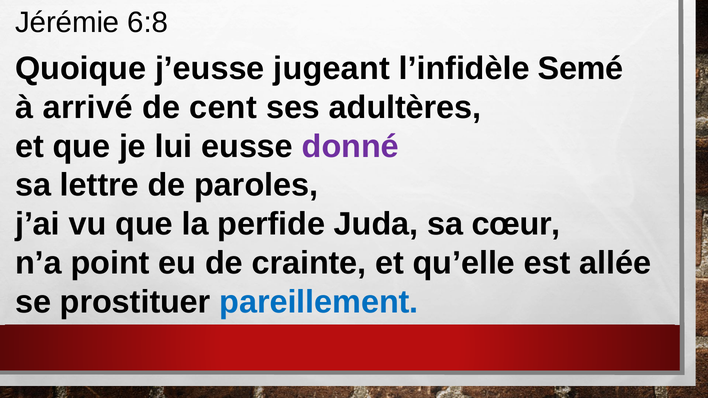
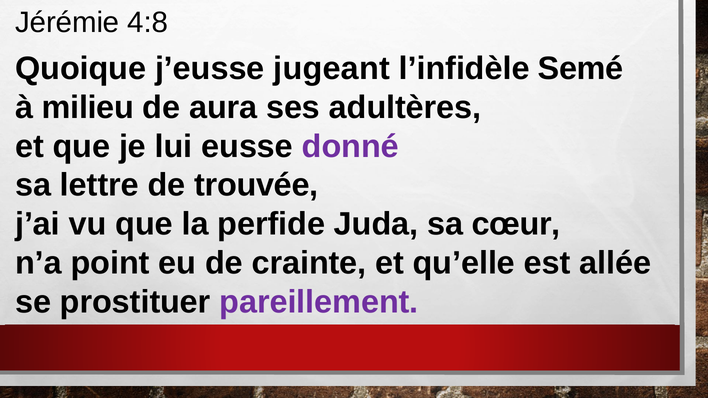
6:8: 6:8 -> 4:8
arrivé: arrivé -> milieu
cent: cent -> aura
paroles: paroles -> trouvée
pareillement colour: blue -> purple
